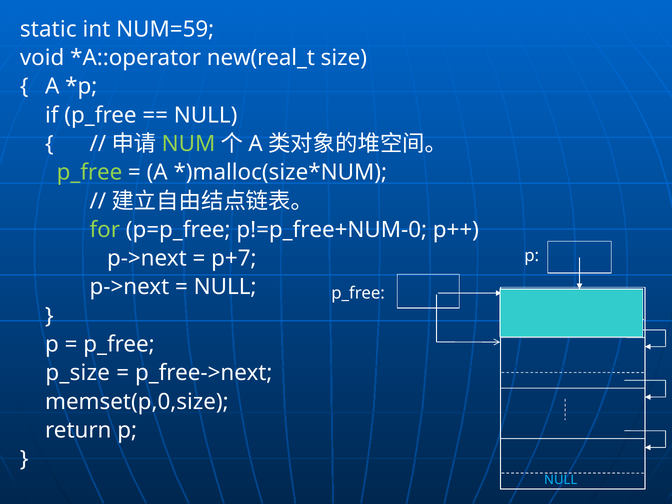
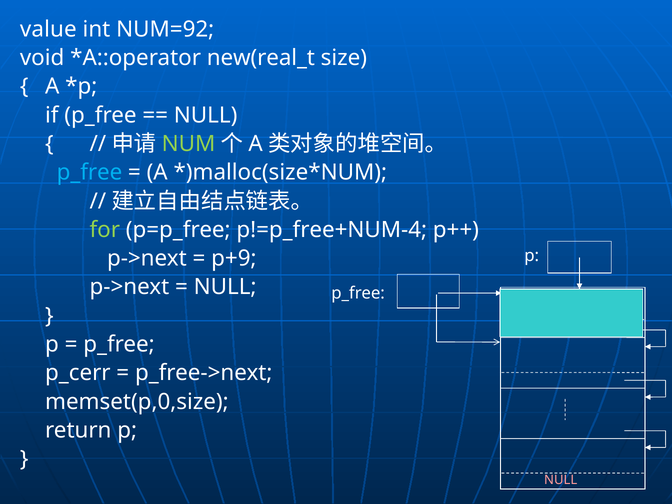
static: static -> value
NUM=59: NUM=59 -> NUM=92
p_free at (90, 172) colour: light green -> light blue
p!=p_free+NUM-0: p!=p_free+NUM-0 -> p!=p_free+NUM-4
p+7: p+7 -> p+9
p_size: p_size -> p_cerr
NULL at (561, 480) colour: light blue -> pink
